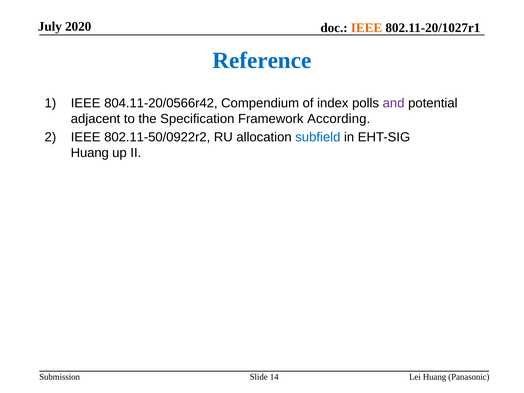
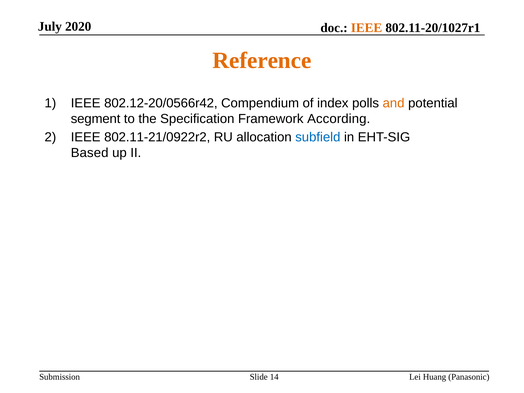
Reference colour: blue -> orange
804.11-20/0566r42: 804.11-20/0566r42 -> 802.12-20/0566r42
and colour: purple -> orange
adjacent: adjacent -> segment
802.11-50/0922r2: 802.11-50/0922r2 -> 802.11-21/0922r2
Huang at (90, 153): Huang -> Based
